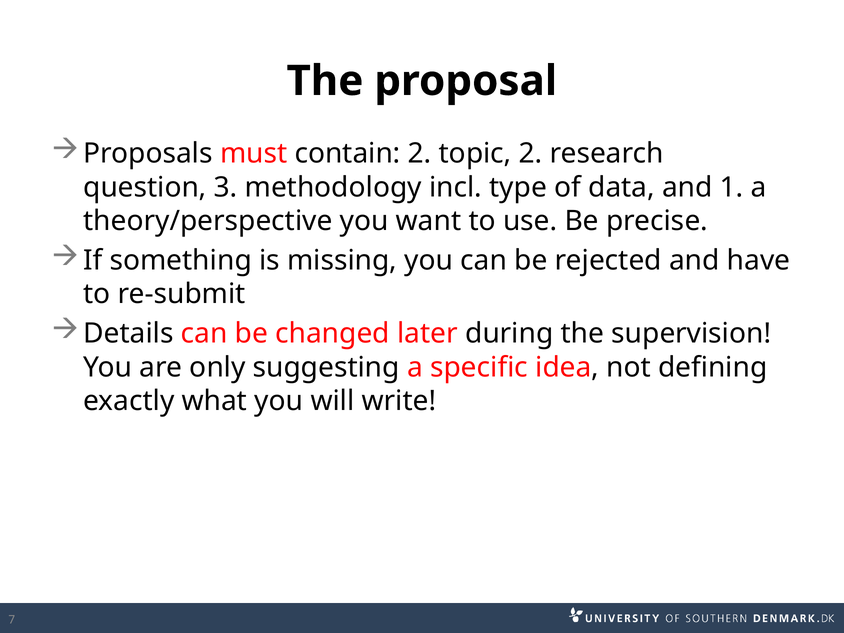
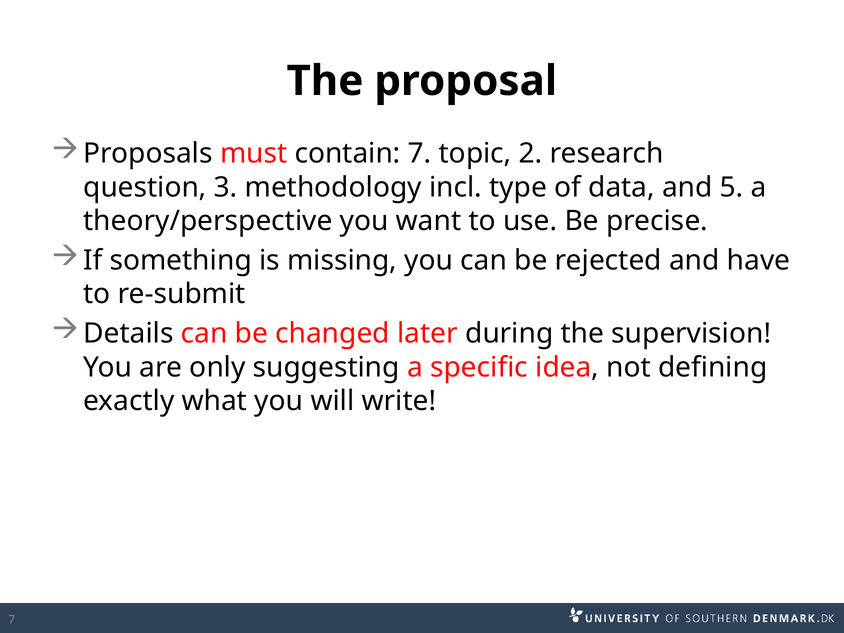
contain 2: 2 -> 7
1: 1 -> 5
